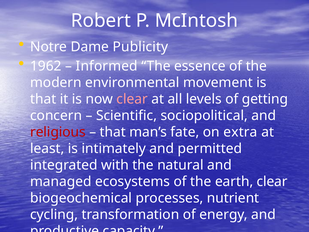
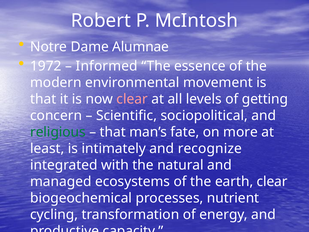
Publicity: Publicity -> Alumnae
1962: 1962 -> 1972
religious colour: red -> green
extra: extra -> more
permitted: permitted -> recognize
